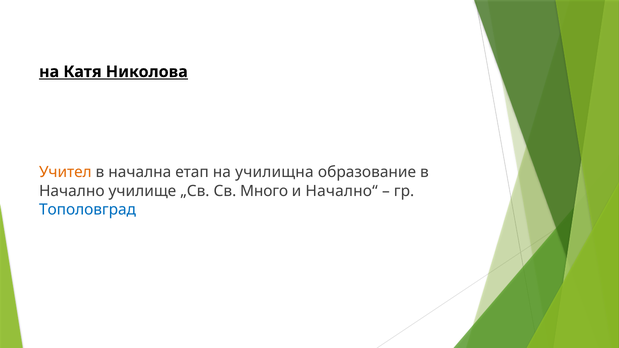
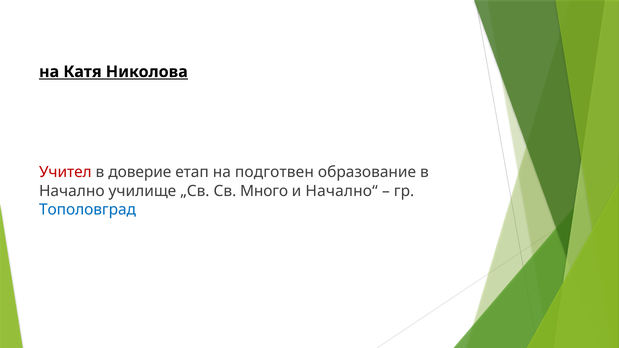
Учител colour: orange -> red
начална: начална -> доверие
училищна: училищна -> подготвен
